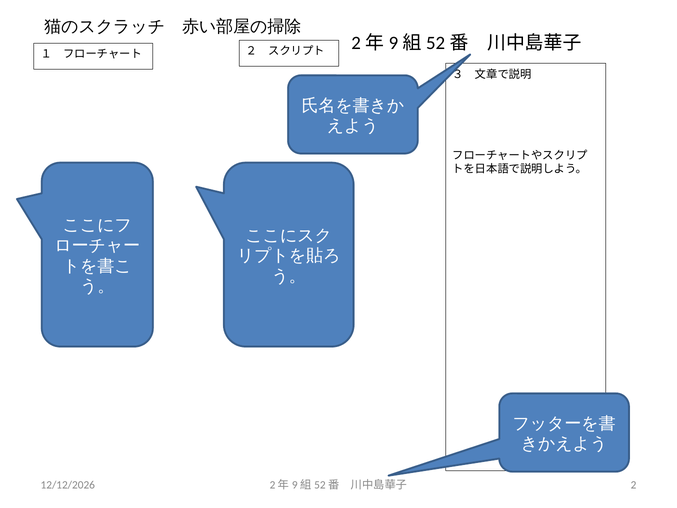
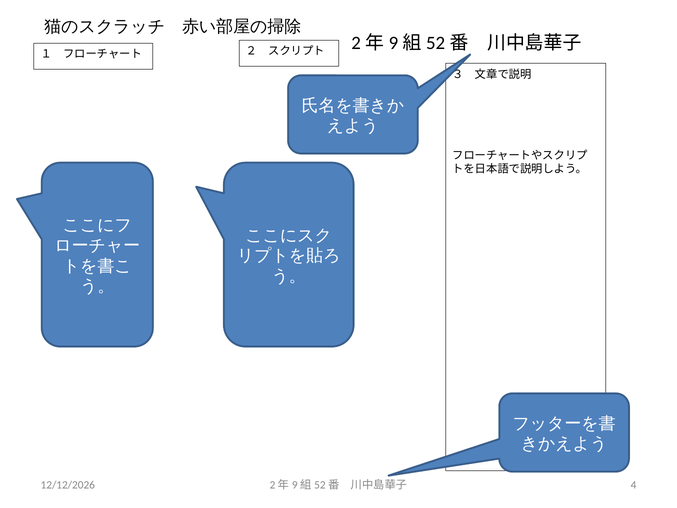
2: 2 -> 4
